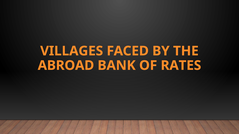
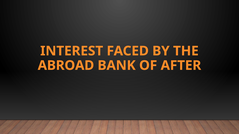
VILLAGES: VILLAGES -> INTEREST
RATES: RATES -> AFTER
